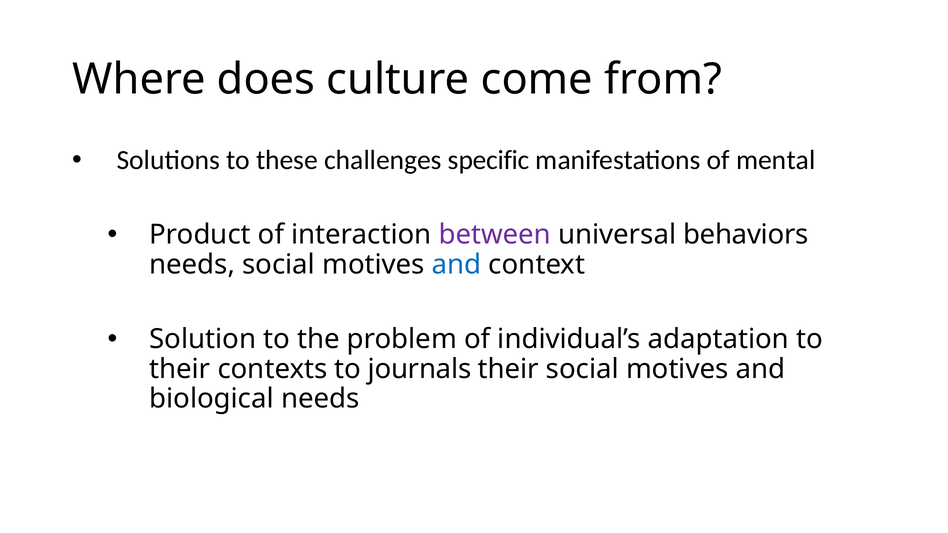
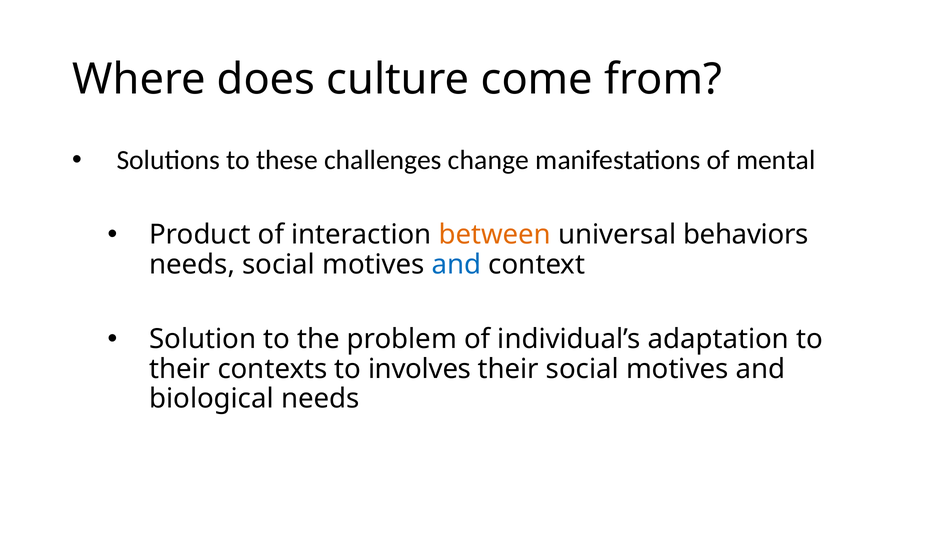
specific: specific -> change
between colour: purple -> orange
journals: journals -> involves
